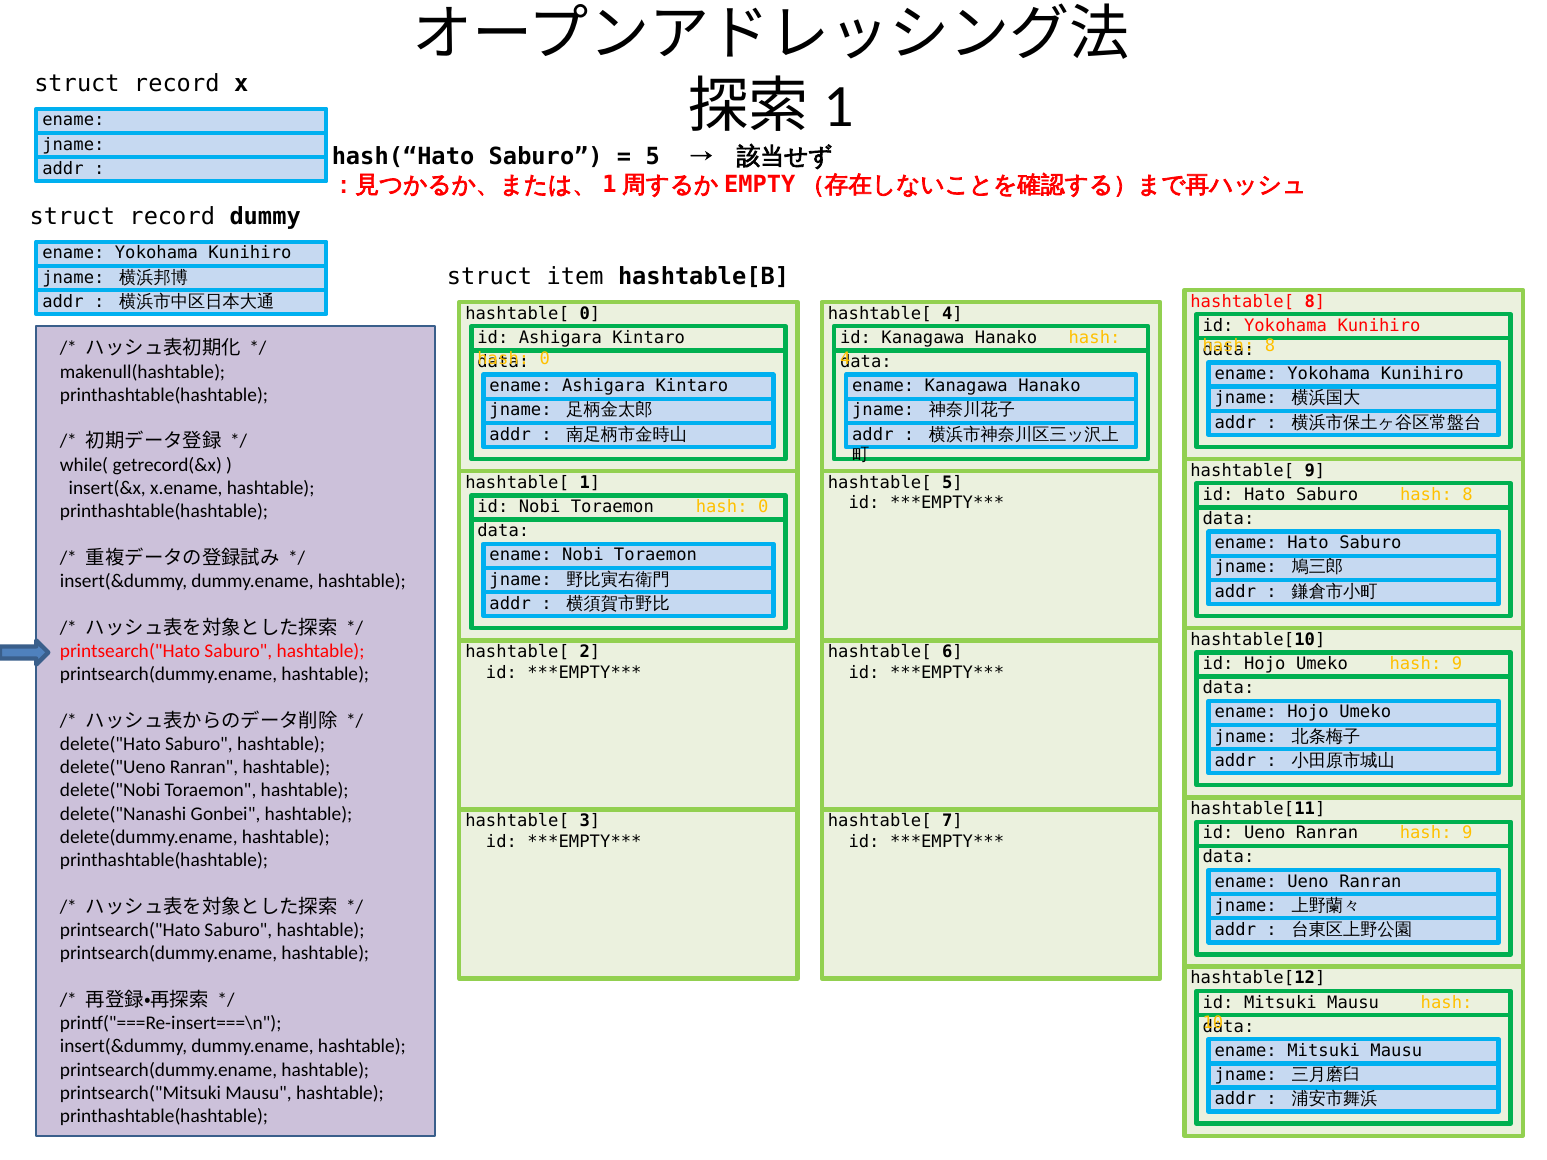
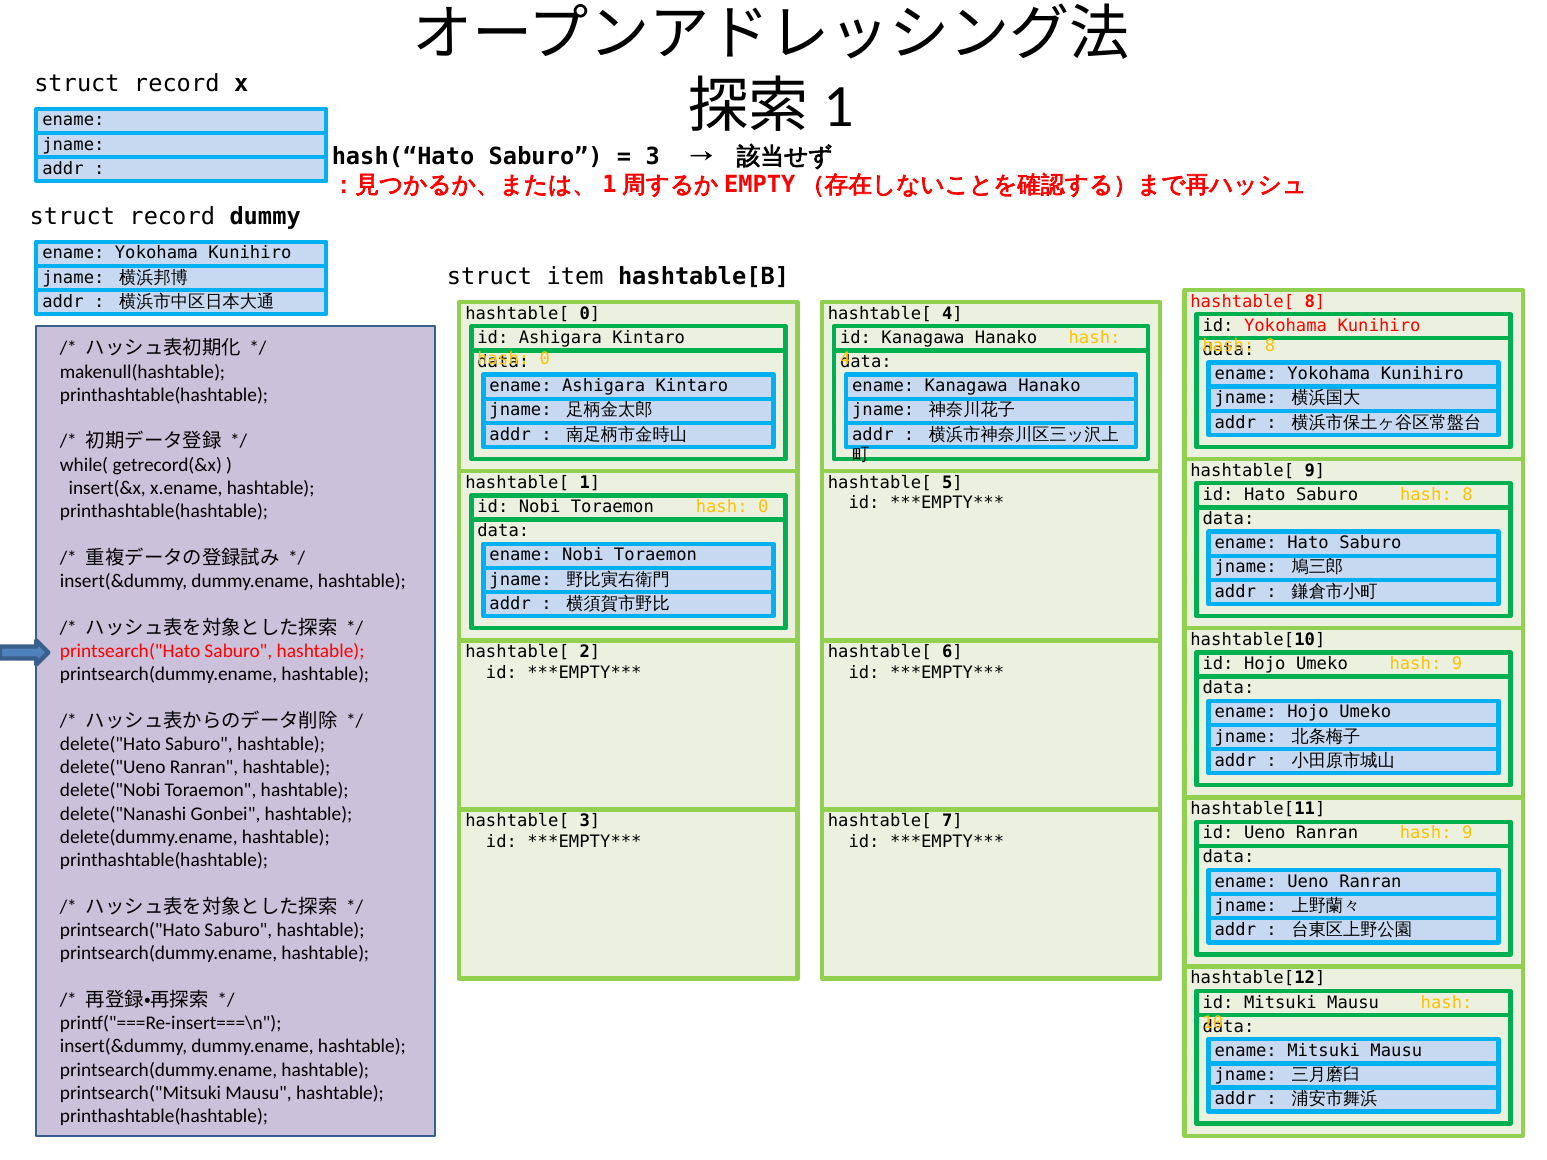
5 at (653, 156): 5 -> 3
